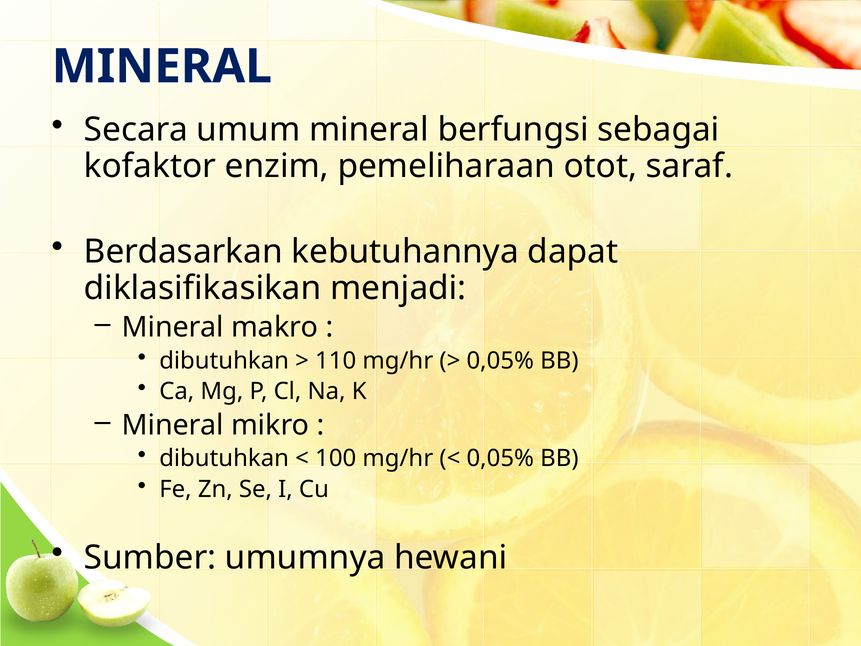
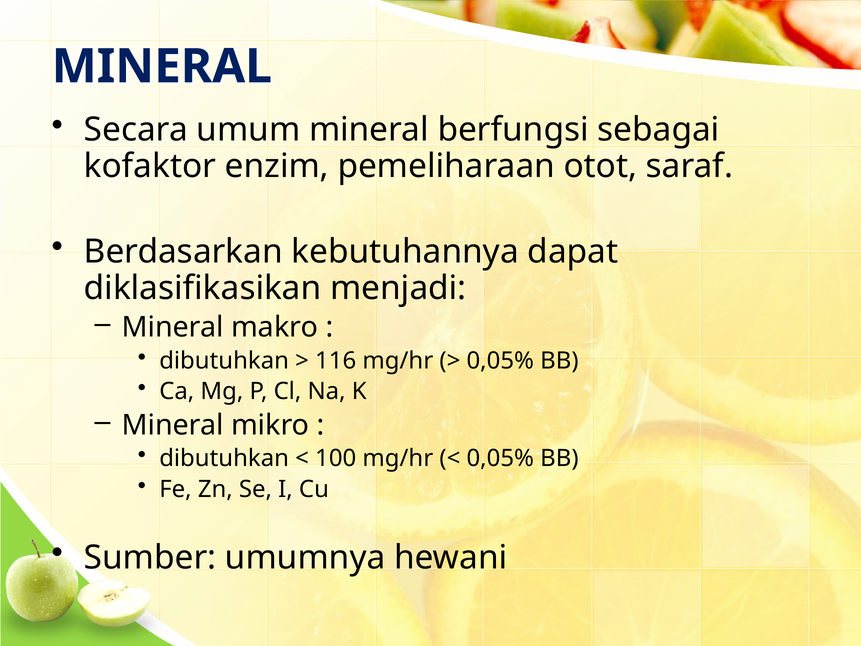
110: 110 -> 116
